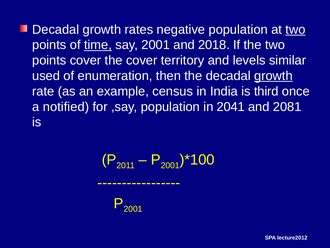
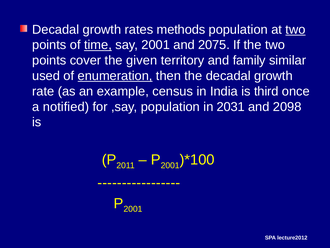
negative: negative -> methods
2018: 2018 -> 2075
the cover: cover -> given
levels: levels -> family
enumeration underline: none -> present
growth at (273, 76) underline: present -> none
2041: 2041 -> 2031
2081: 2081 -> 2098
